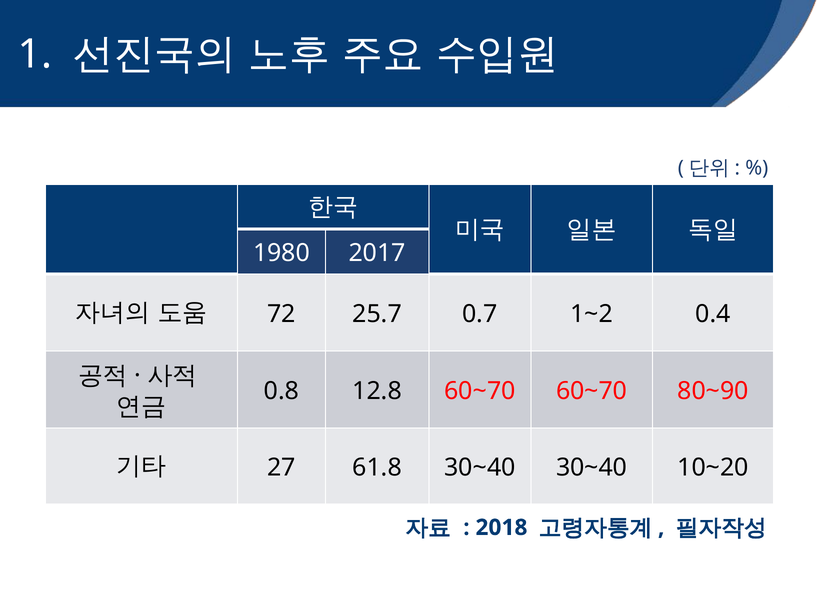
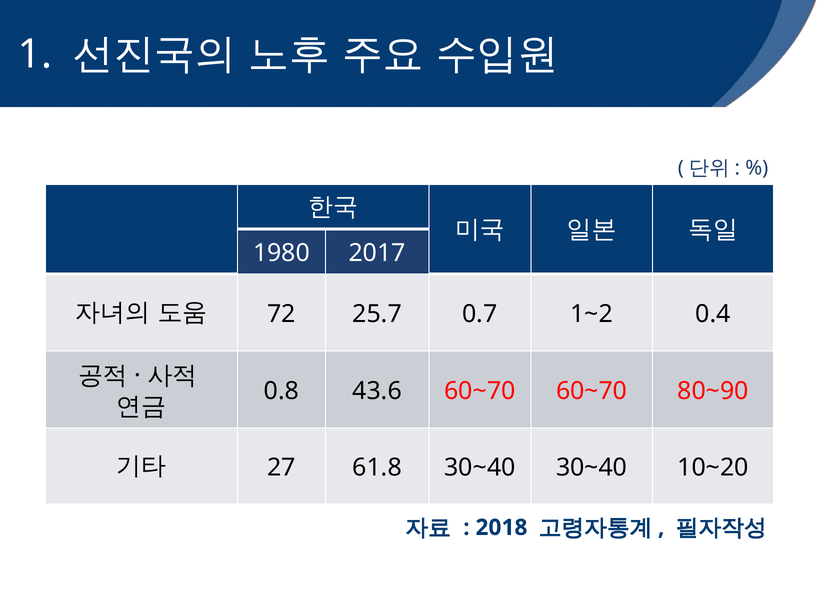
12.8: 12.8 -> 43.6
